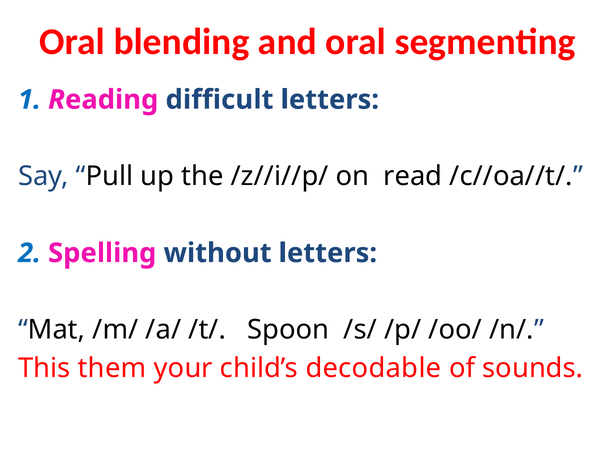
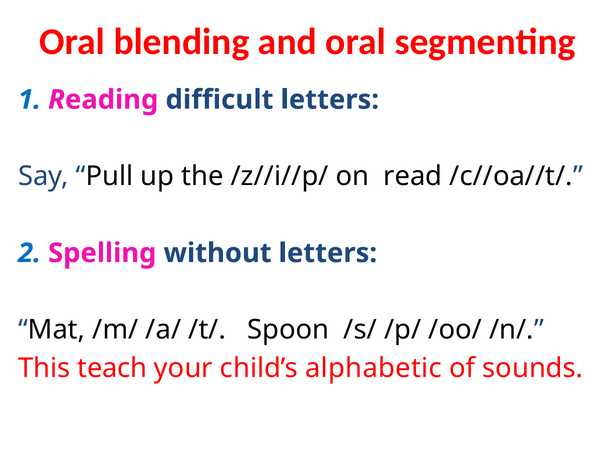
them: them -> teach
decodable: decodable -> alphabetic
